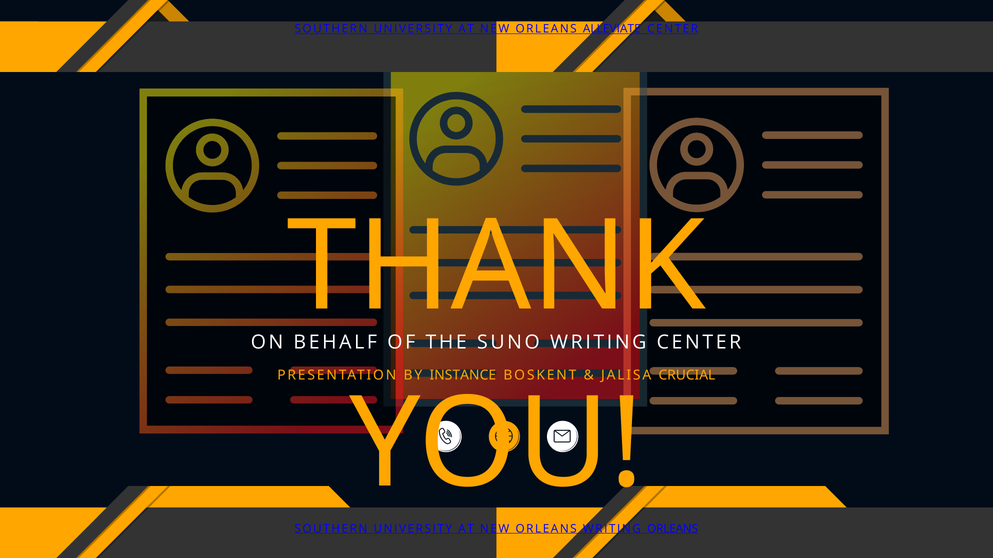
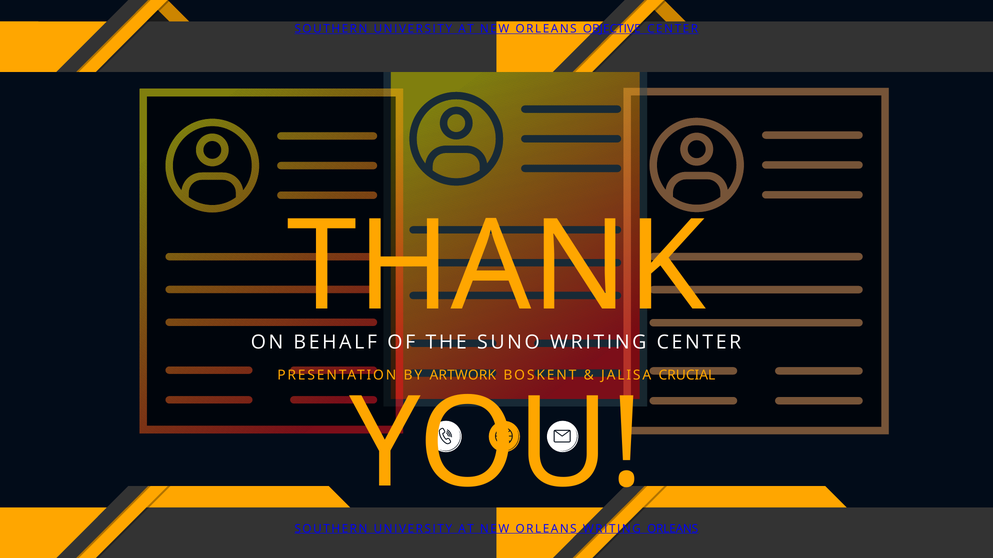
ALLEVIATE: ALLEVIATE -> OBJECTIVE
INSTANCE: INSTANCE -> ARTWORK
